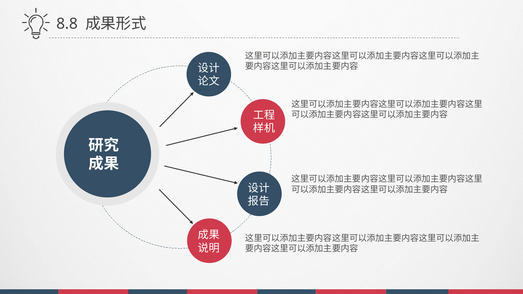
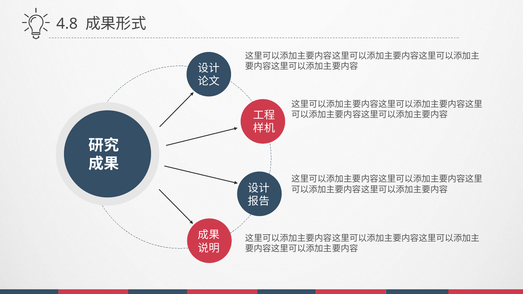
8.8: 8.8 -> 4.8
